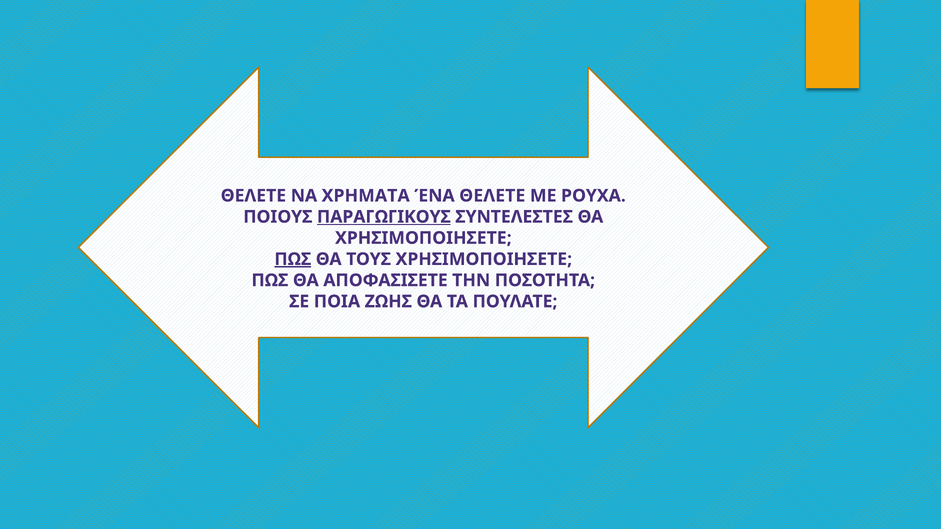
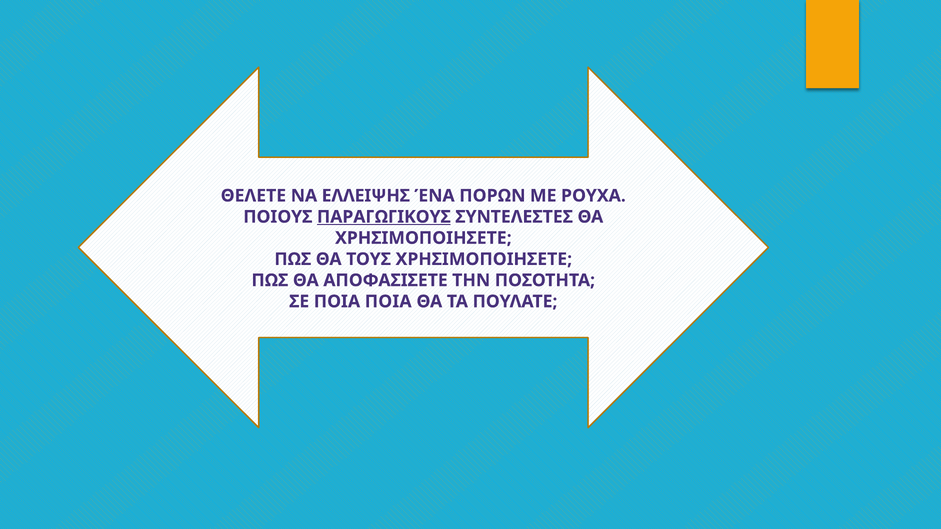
ΧΡΗΜΑΤΑ: ΧΡΗΜΑΤΑ -> ΕΛΛΕΙΨΗΣ
ΈΝΑ ΘΕΛΕΤΕ: ΘΕΛΕΤΕ -> ΠΟΡΩΝ
ΠΩΣ at (293, 259) underline: present -> none
ΠΟΙΑ ΖΩΗΣ: ΖΩΗΣ -> ΠΟΙΑ
